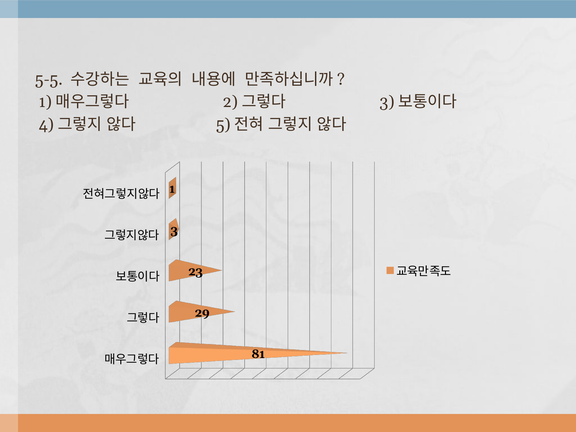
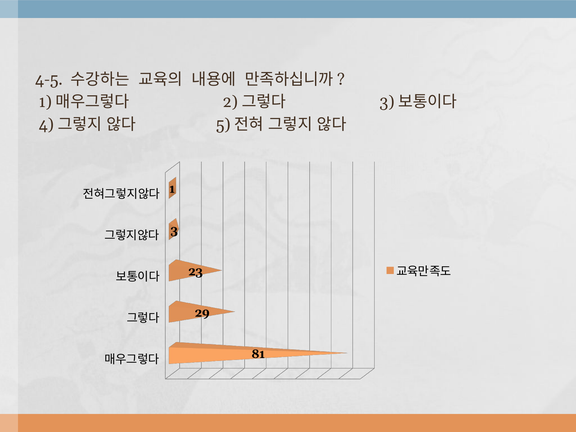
5-5: 5-5 -> 4-5
